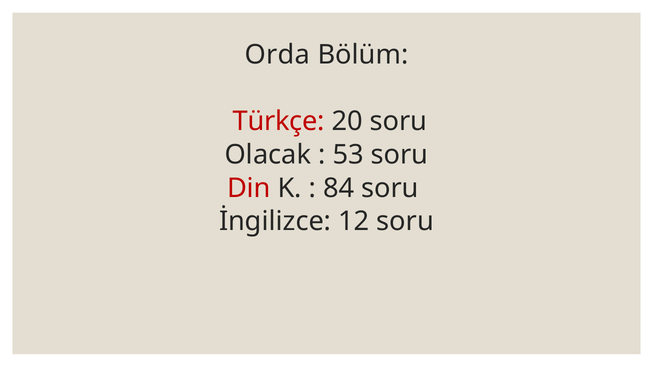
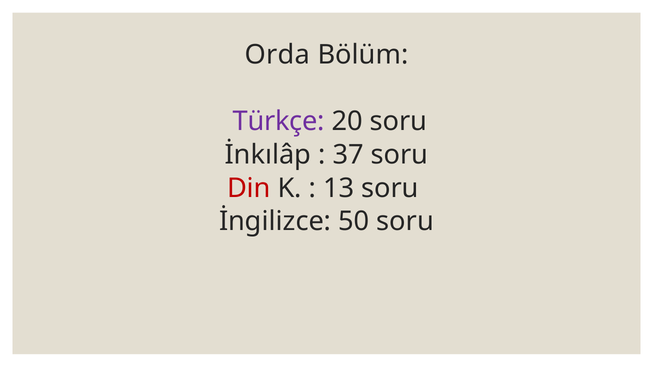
Türkçe colour: red -> purple
Olacak: Olacak -> İnkılâp
53: 53 -> 37
84: 84 -> 13
12: 12 -> 50
